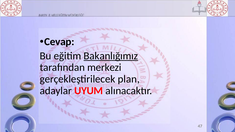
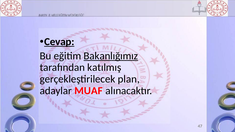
Cevap underline: none -> present
merkezi: merkezi -> katılmış
UYUM: UYUM -> MUAF
